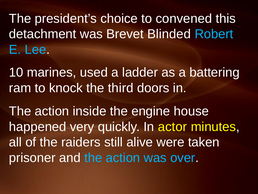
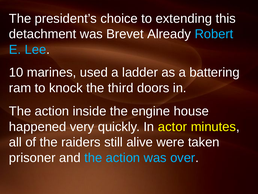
convened: convened -> extending
Blinded: Blinded -> Already
